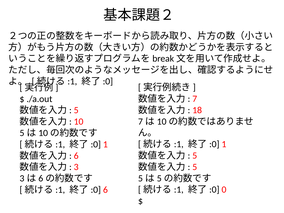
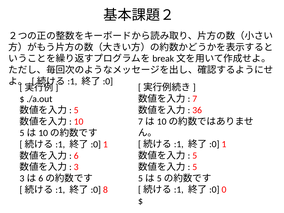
18: 18 -> 36
6 at (105, 190): 6 -> 8
